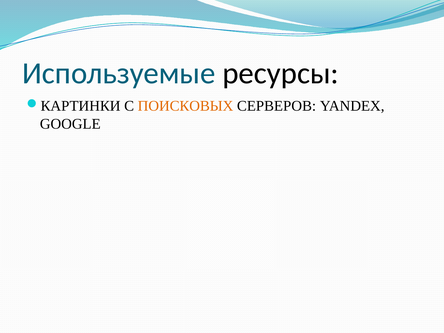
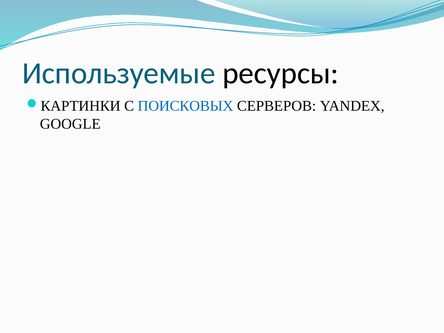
ПОИСКОВЫХ colour: orange -> blue
